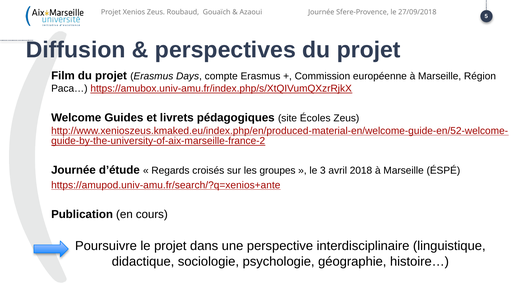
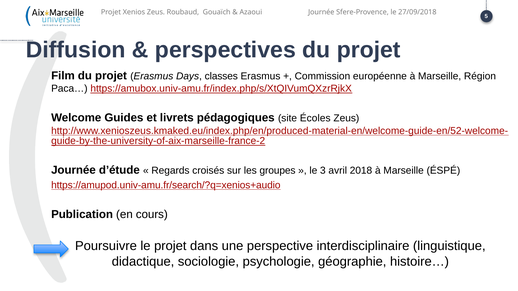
compte: compte -> classes
https://amupod.univ-amu.fr/search/?q=xenios+ante: https://amupod.univ-amu.fr/search/?q=xenios+ante -> https://amupod.univ-amu.fr/search/?q=xenios+audio
